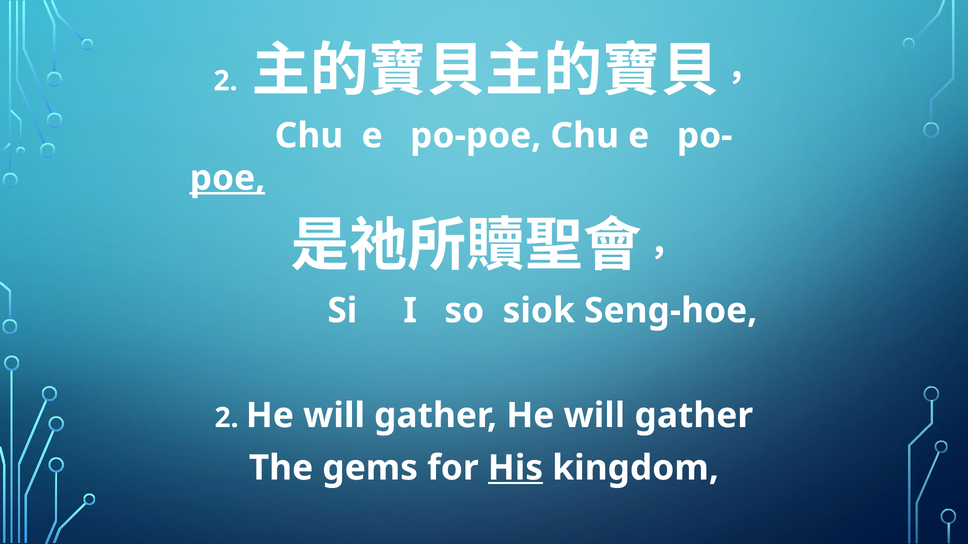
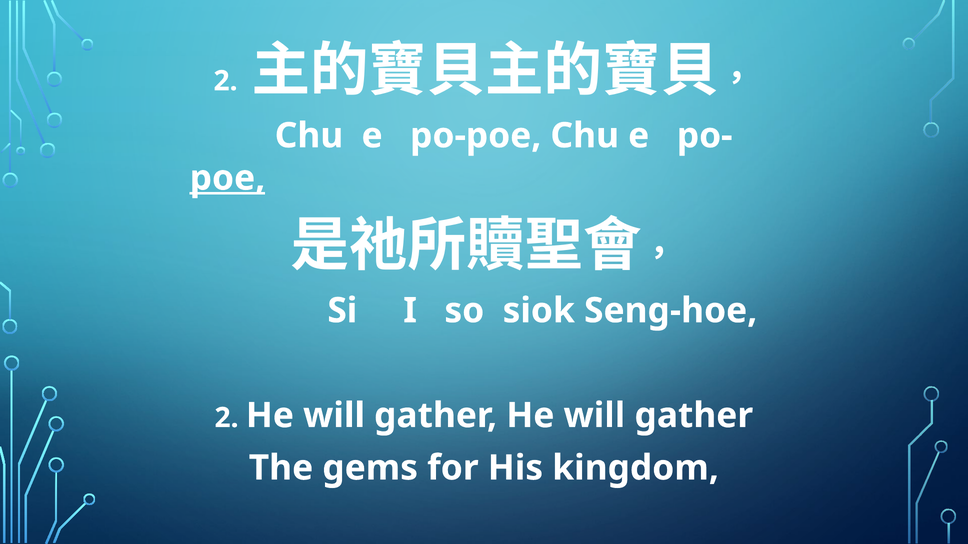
His underline: present -> none
